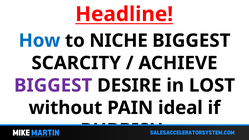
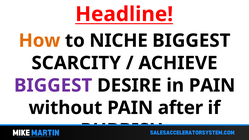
How colour: blue -> orange
in LOST: LOST -> PAIN
ideal: ideal -> after
